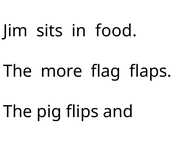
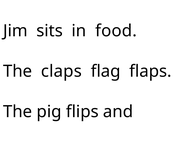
more: more -> claps
